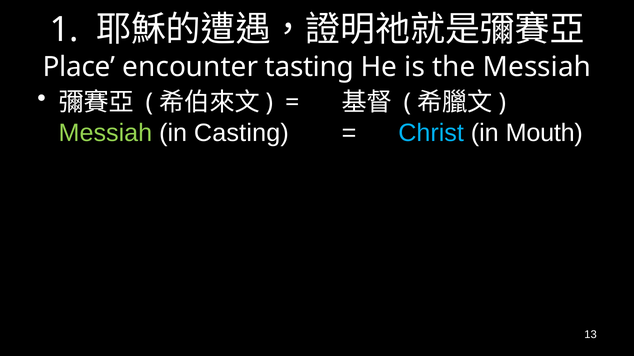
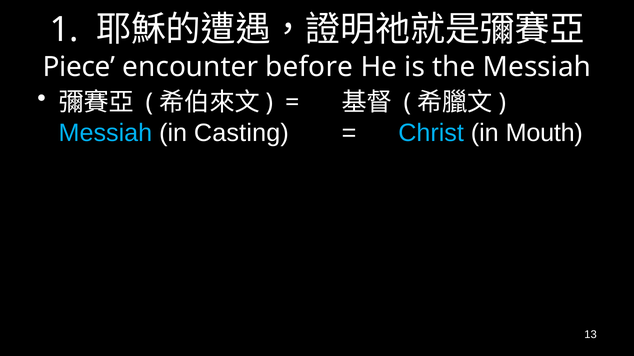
Place: Place -> Piece
tasting: tasting -> before
Messiah at (105, 133) colour: light green -> light blue
